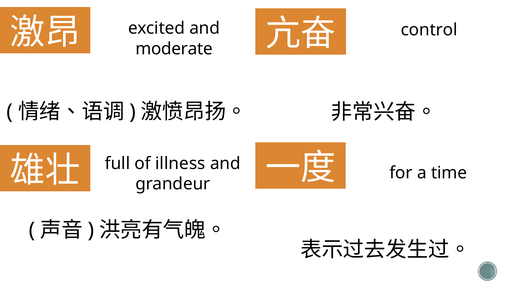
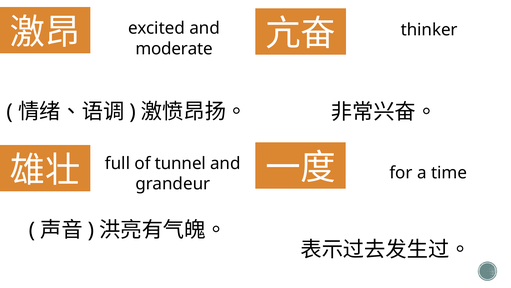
control: control -> thinker
illness: illness -> tunnel
